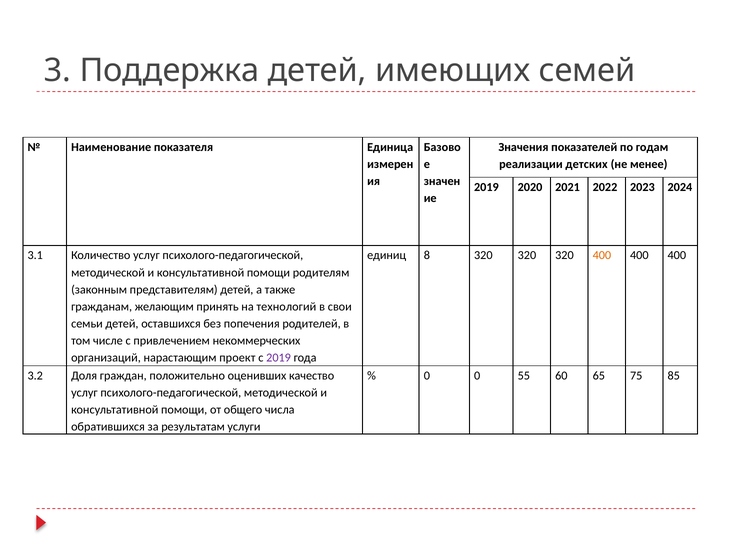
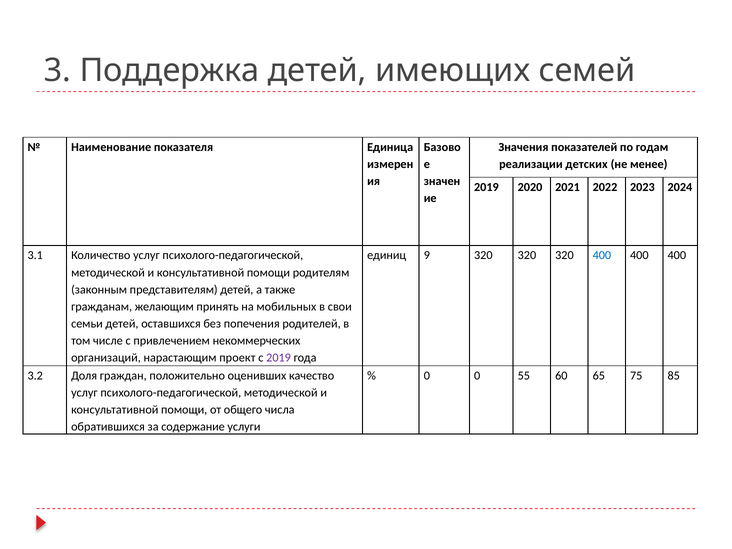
8: 8 -> 9
400 at (602, 255) colour: orange -> blue
технологий: технологий -> мобильных
результатам: результатам -> содержание
